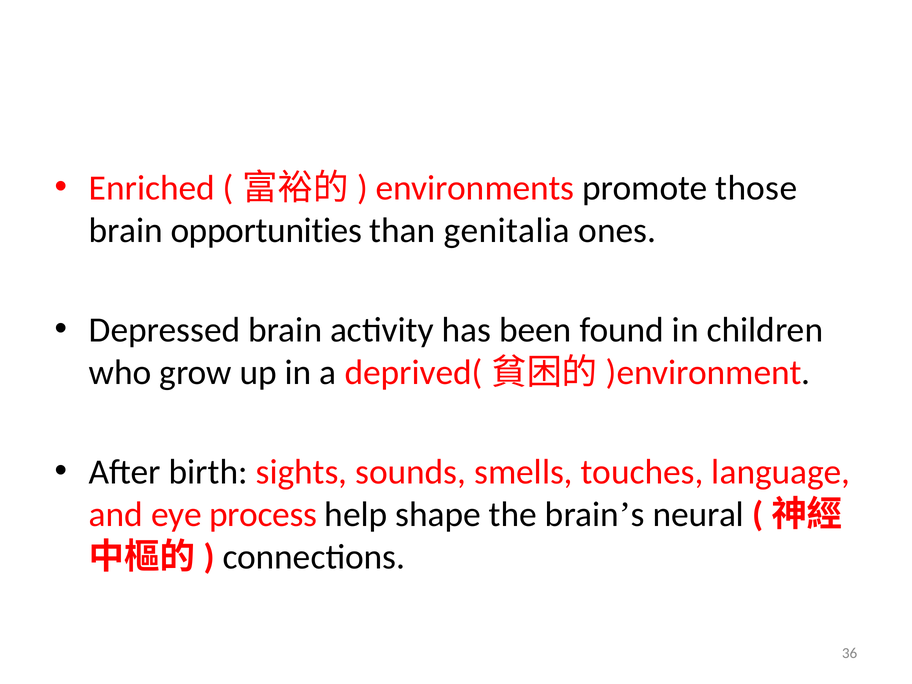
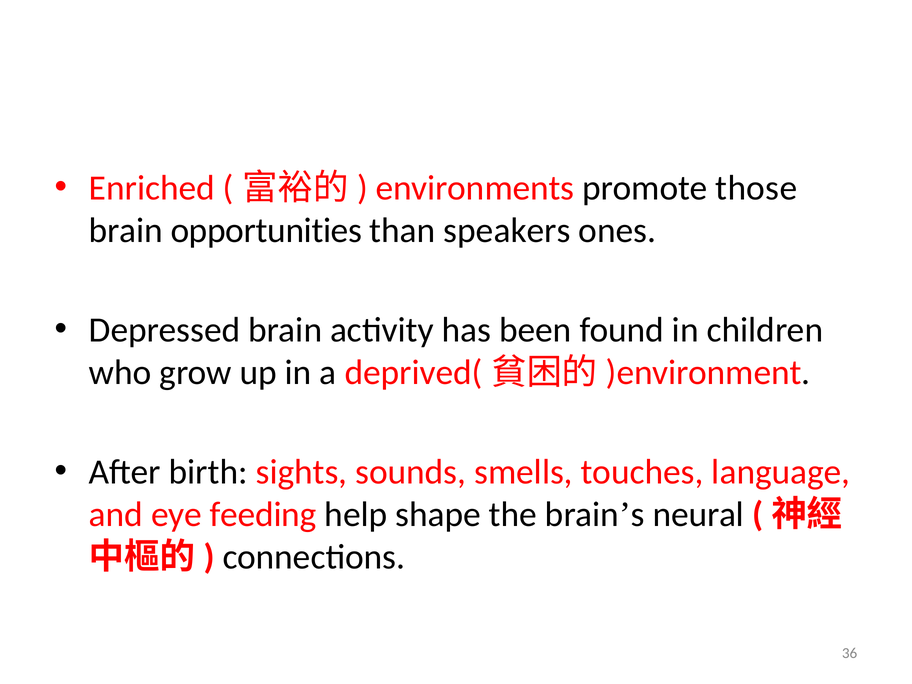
genitalia: genitalia -> speakers
process: process -> feeding
